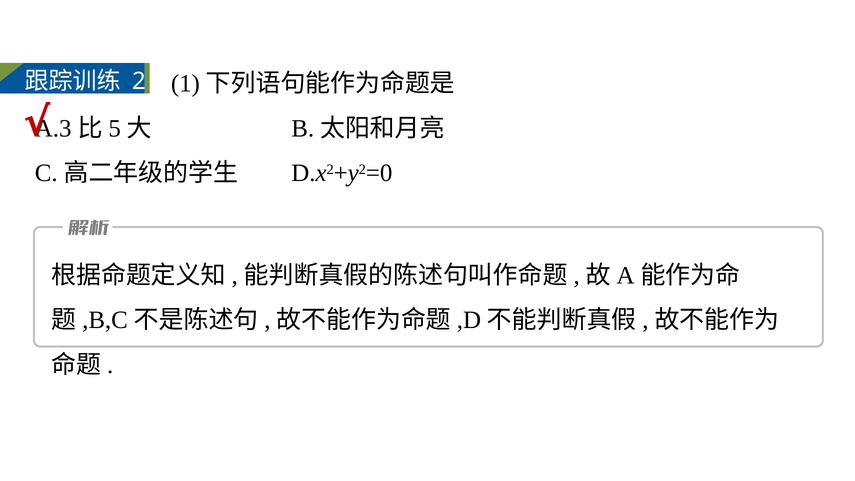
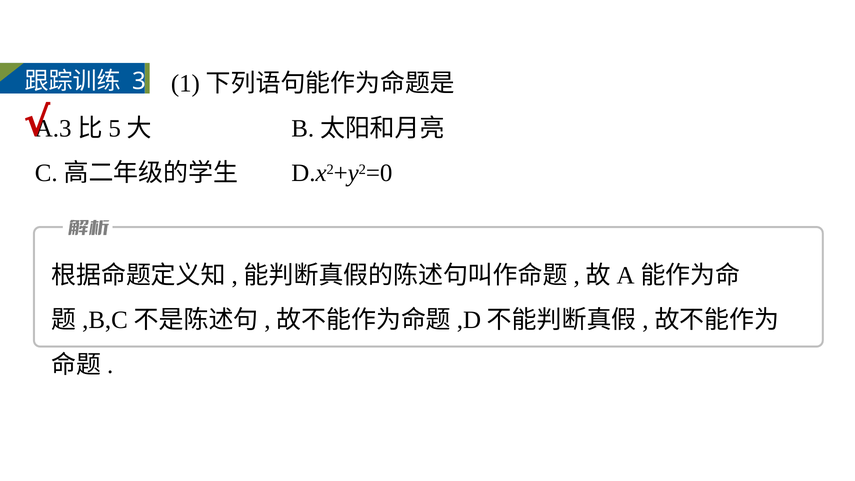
2: 2 -> 3
